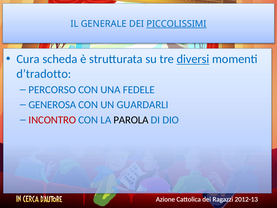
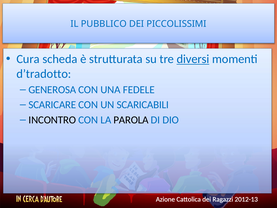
GENERALE: GENERALE -> PUBBLICO
PICCOLISSIMI underline: present -> none
PERCORSO: PERCORSO -> GENEROSA
GENEROSA: GENEROSA -> SCARICARE
GUARDARLI: GUARDARLI -> SCARICABILI
INCONTRO colour: red -> black
